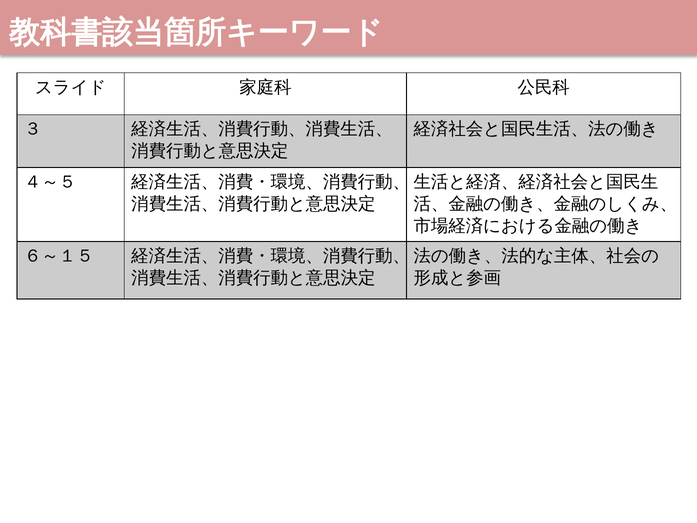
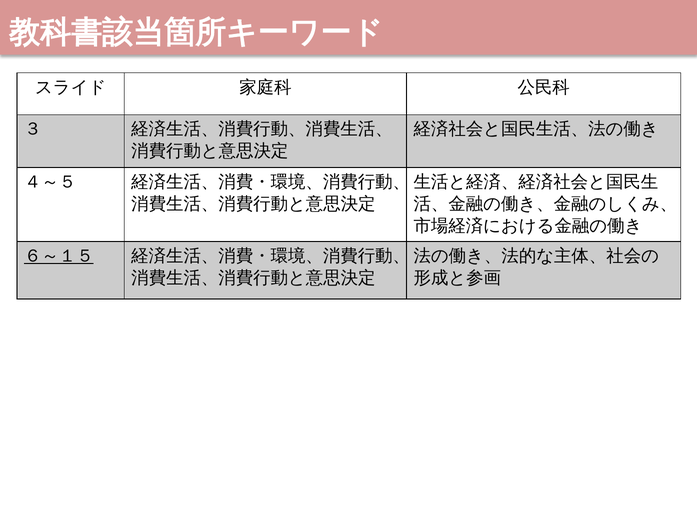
６～１５ underline: none -> present
